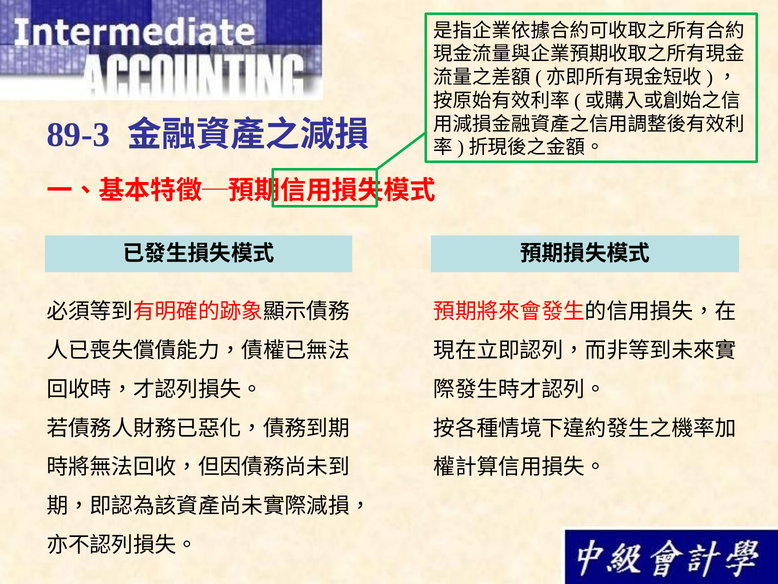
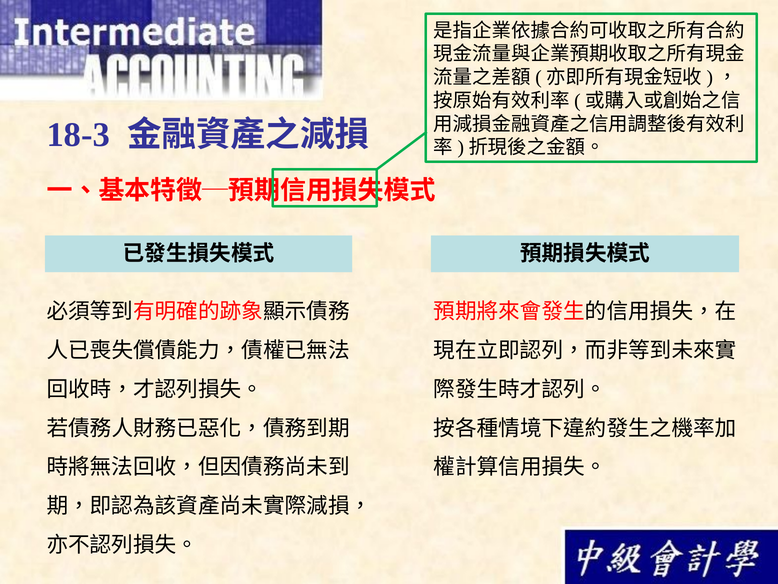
89-3: 89-3 -> 18-3
